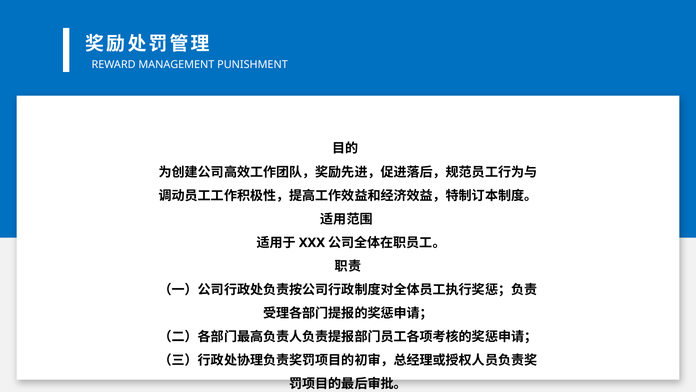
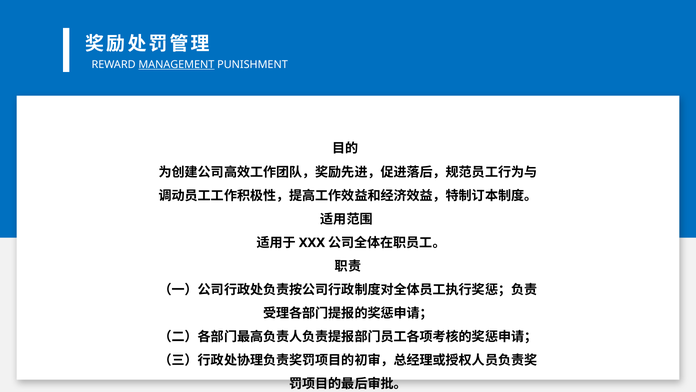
MANAGEMENT underline: none -> present
